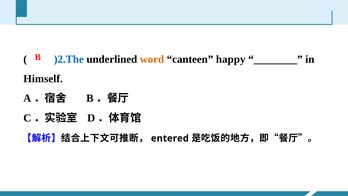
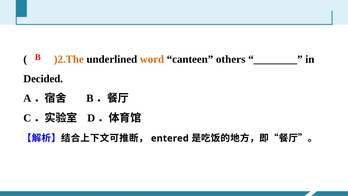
)2.The colour: blue -> orange
happy: happy -> others
Himself: Himself -> Decided
